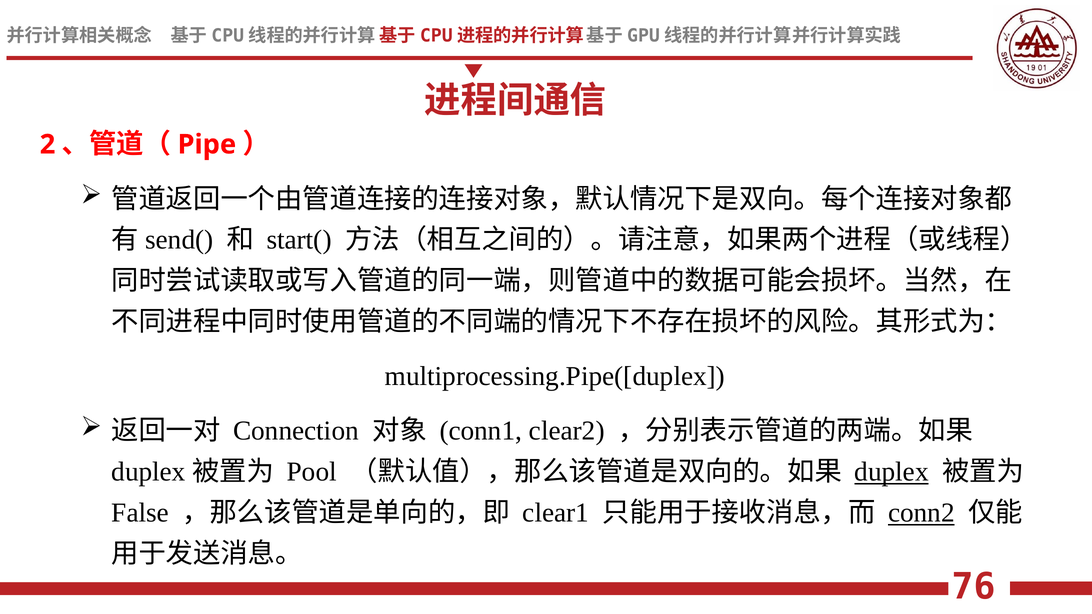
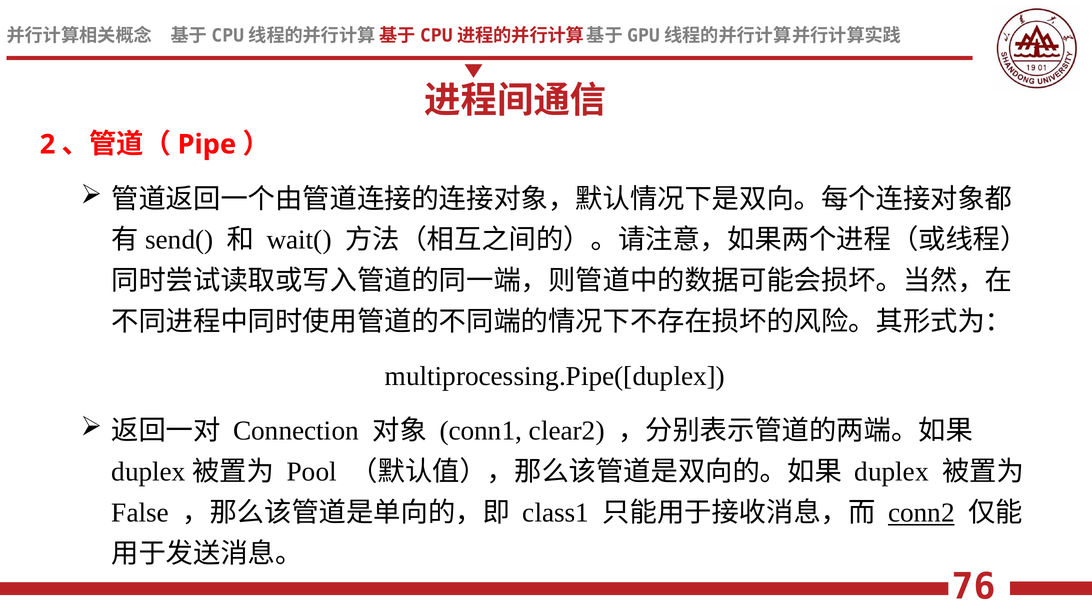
start(: start( -> wait(
duplex underline: present -> none
clear1: clear1 -> class1
